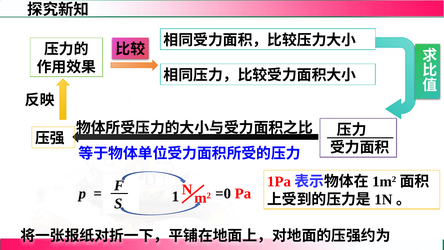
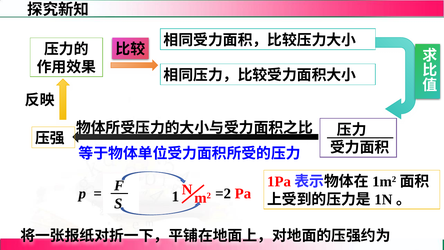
=0: =0 -> =2
